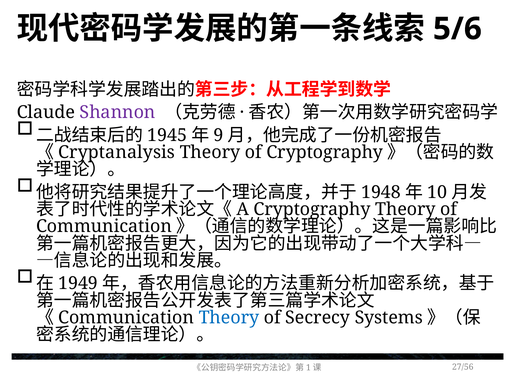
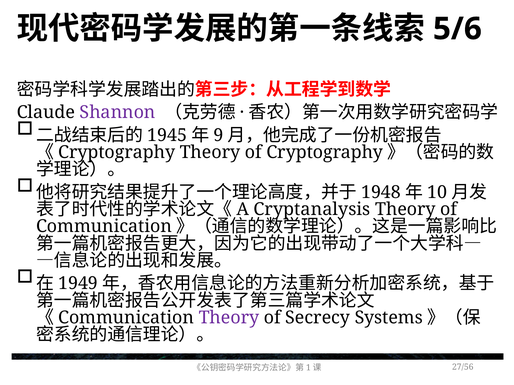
Cryptanalysis at (117, 152): Cryptanalysis -> Cryptography
Cryptography at (312, 210): Cryptography -> Cryptanalysis
Theory at (229, 318) colour: blue -> purple
